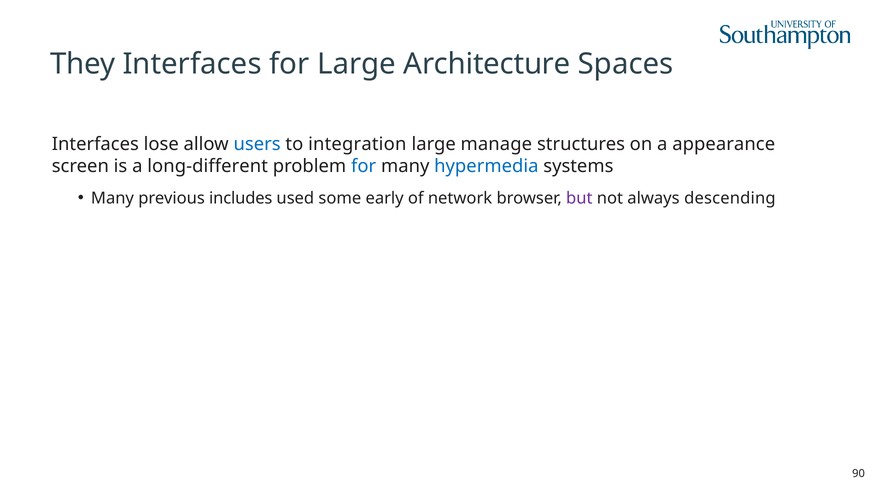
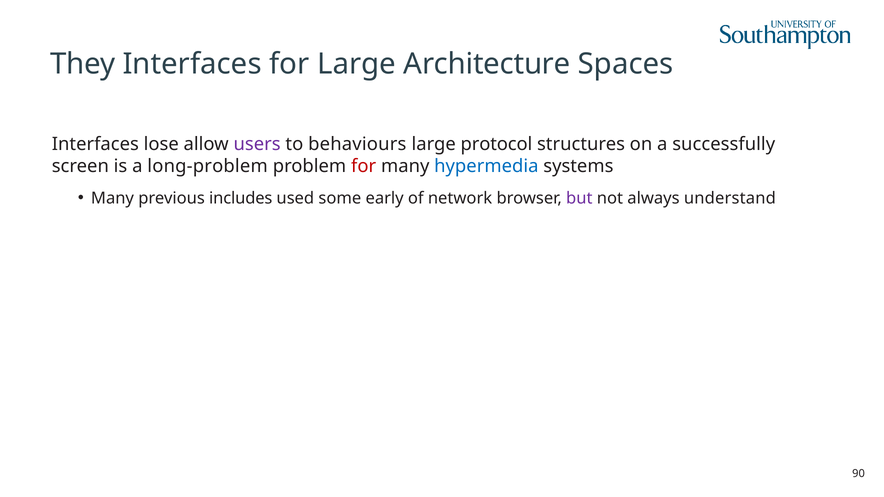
users colour: blue -> purple
integration: integration -> behaviours
manage: manage -> protocol
appearance: appearance -> successfully
long-different: long-different -> long-problem
for at (364, 166) colour: blue -> red
descending: descending -> understand
